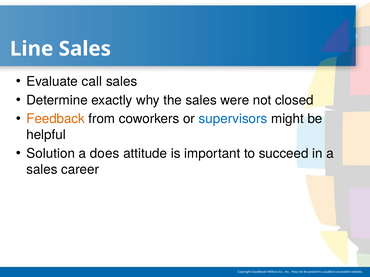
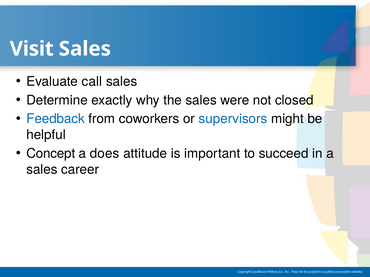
Line: Line -> Visit
Feedback colour: orange -> blue
Solution: Solution -> Concept
